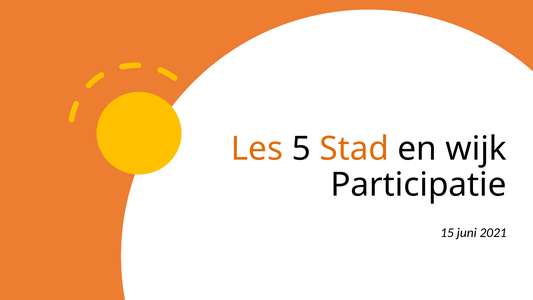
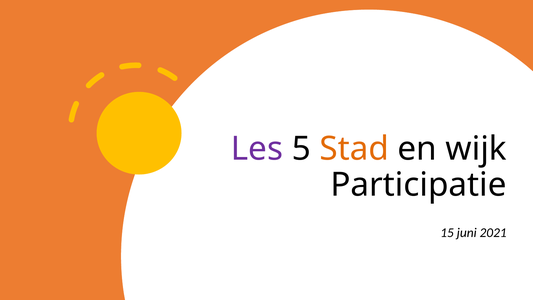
Les colour: orange -> purple
